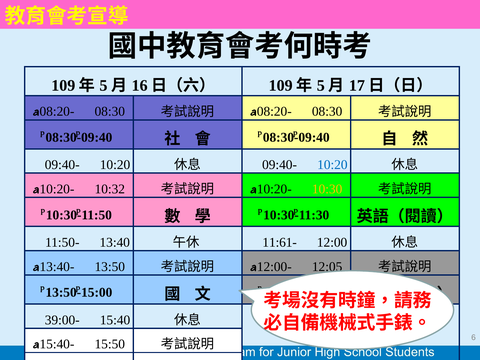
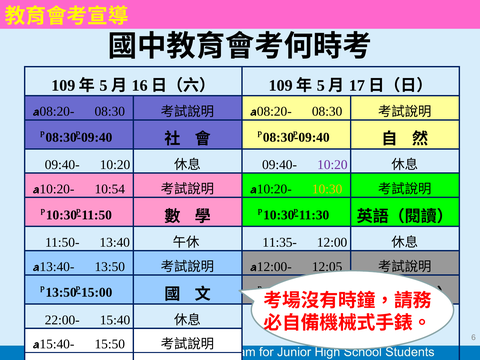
10:20 at (332, 165) colour: blue -> purple
10:32: 10:32 -> 10:54
11:61-: 11:61- -> 11:35-
39:00-: 39:00- -> 22:00-
